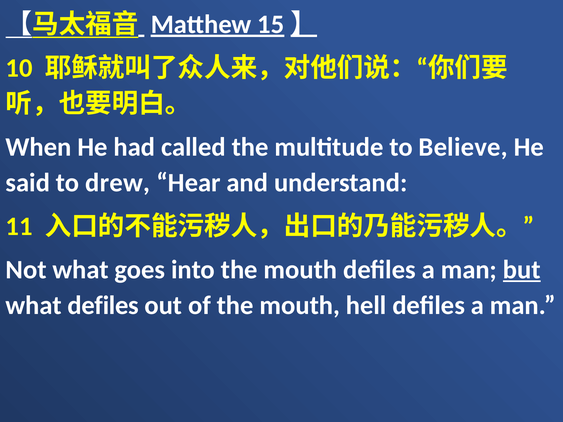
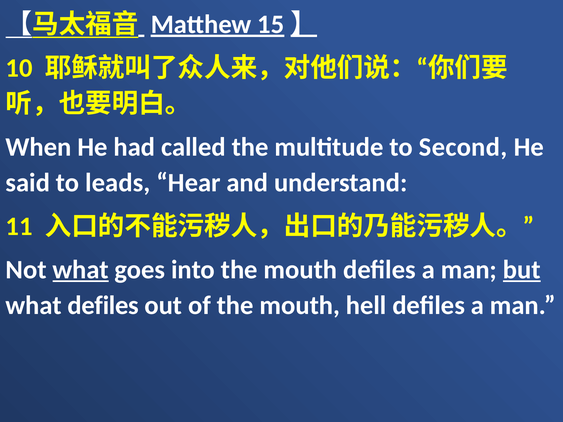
Believe: Believe -> Second
drew: drew -> leads
what at (81, 270) underline: none -> present
